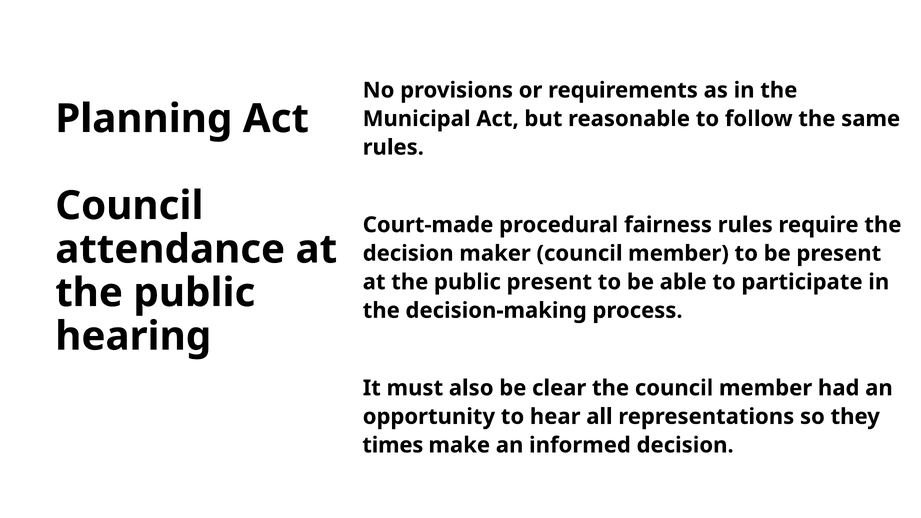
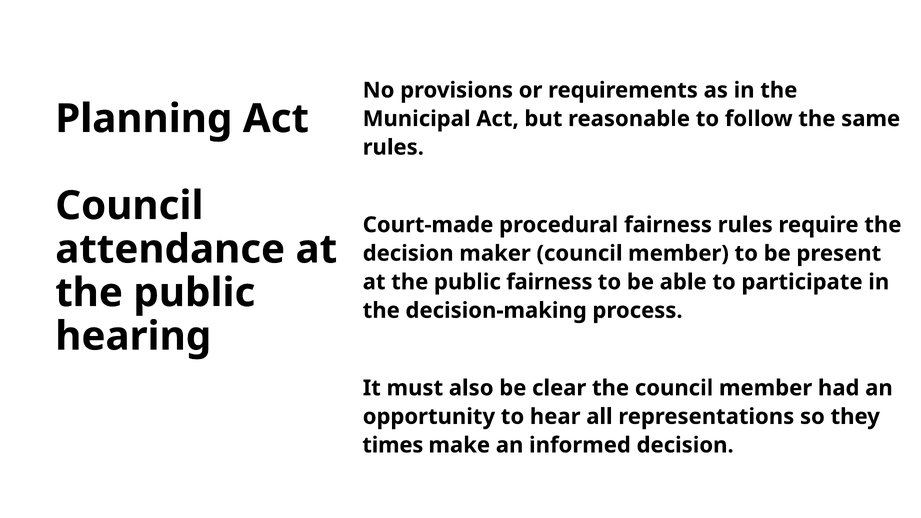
public present: present -> fairness
